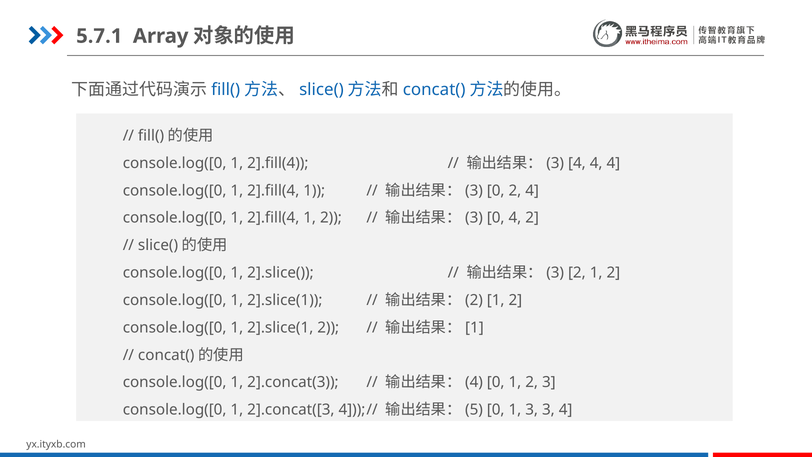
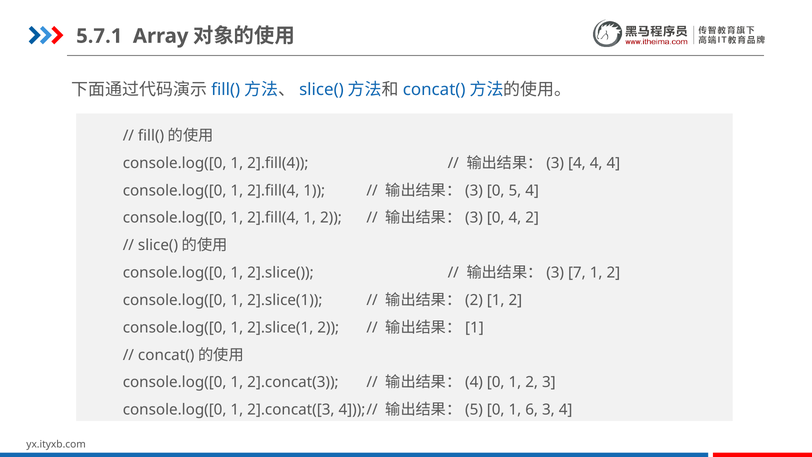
0 2: 2 -> 5
2 at (577, 273): 2 -> 7
1 3: 3 -> 6
